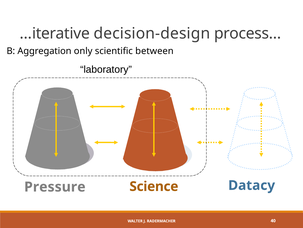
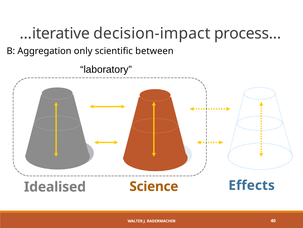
decision-design: decision-design -> decision-impact
Pressure: Pressure -> Idealised
Datacy: Datacy -> Effects
